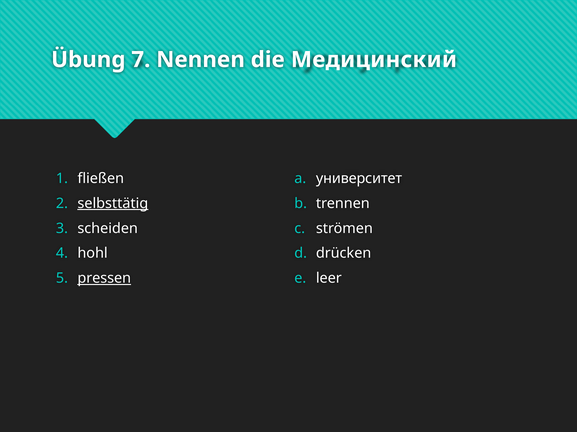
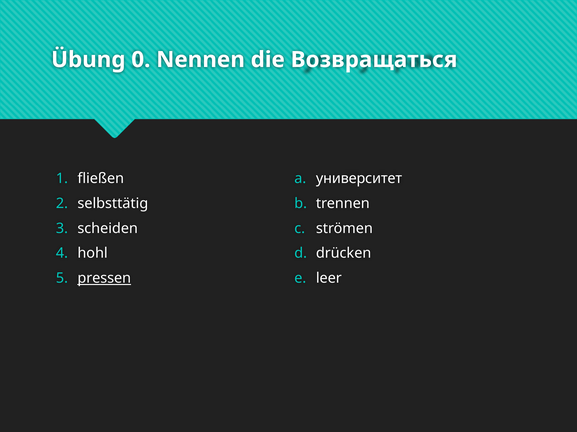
7: 7 -> 0
Медицинский: Медицинский -> Возвращаться
selbsttätig underline: present -> none
